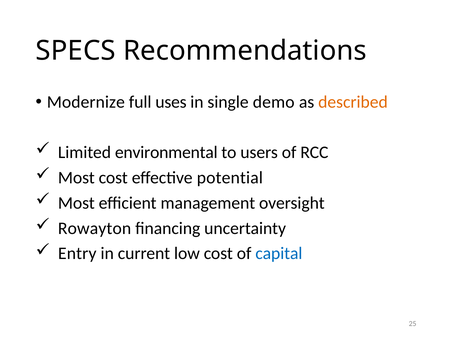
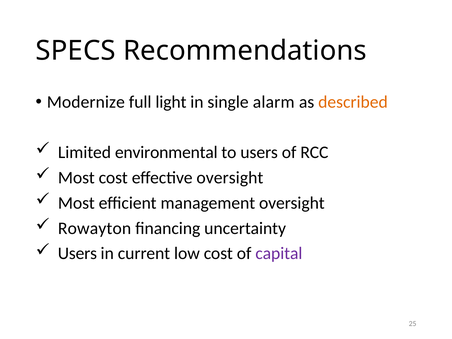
uses: uses -> light
demo: demo -> alarm
effective potential: potential -> oversight
Entry at (77, 254): Entry -> Users
capital colour: blue -> purple
